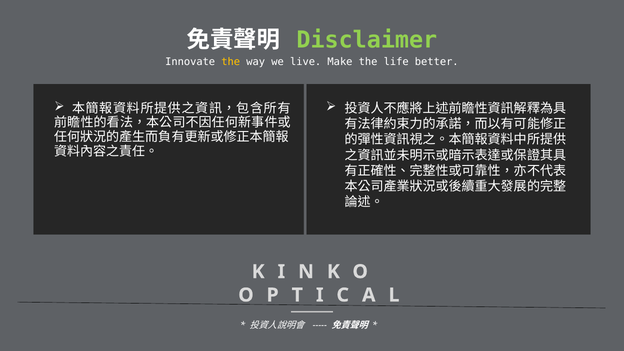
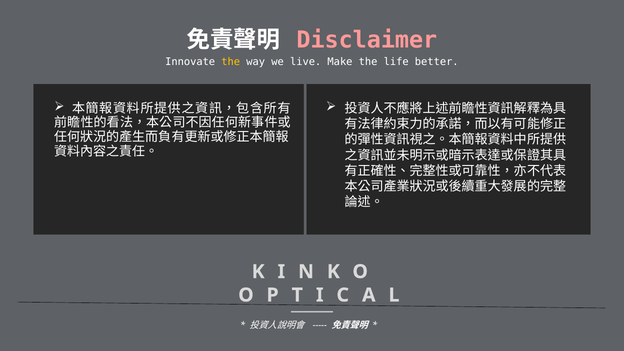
Disclaimer colour: light green -> pink
